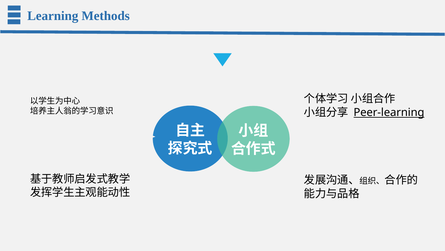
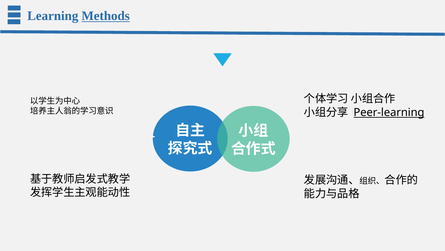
Methods underline: none -> present
